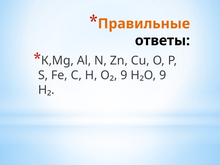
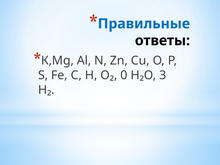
Правильные colour: orange -> blue
О₂ 9: 9 -> 0
Н₂О 9: 9 -> 3
